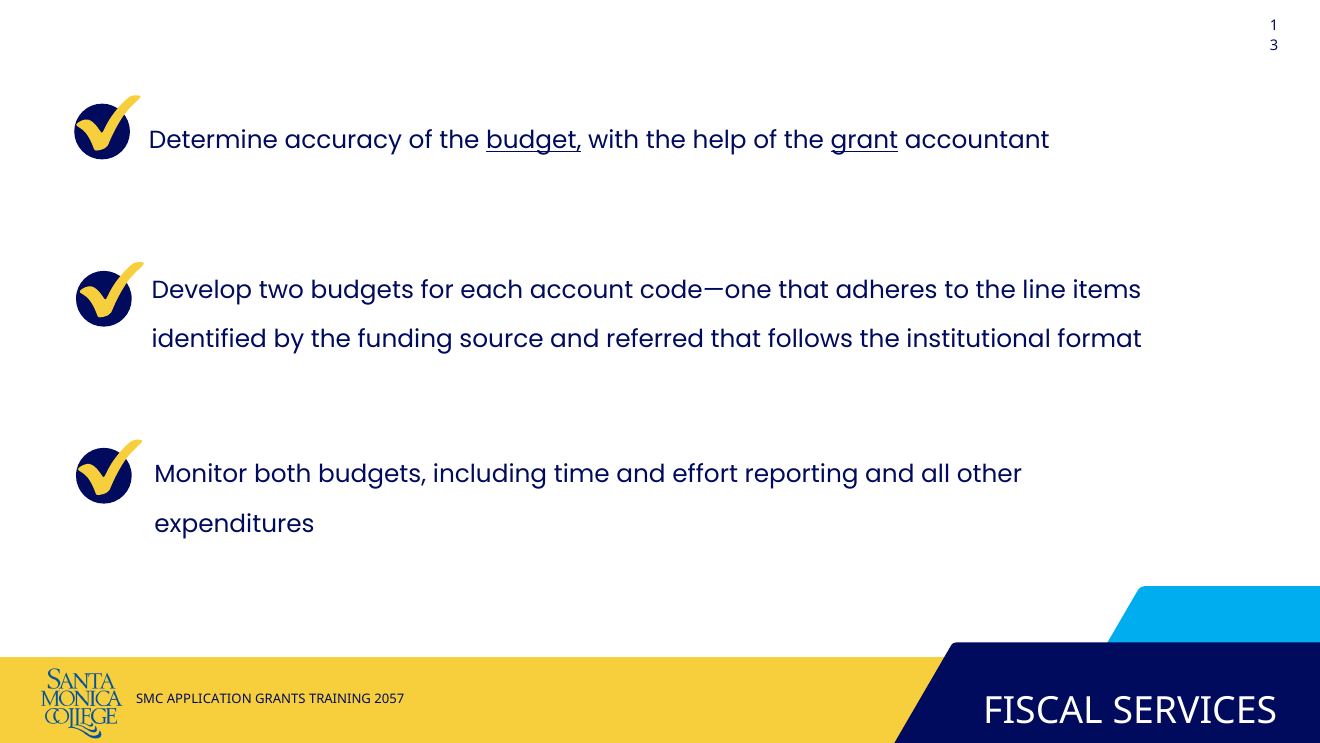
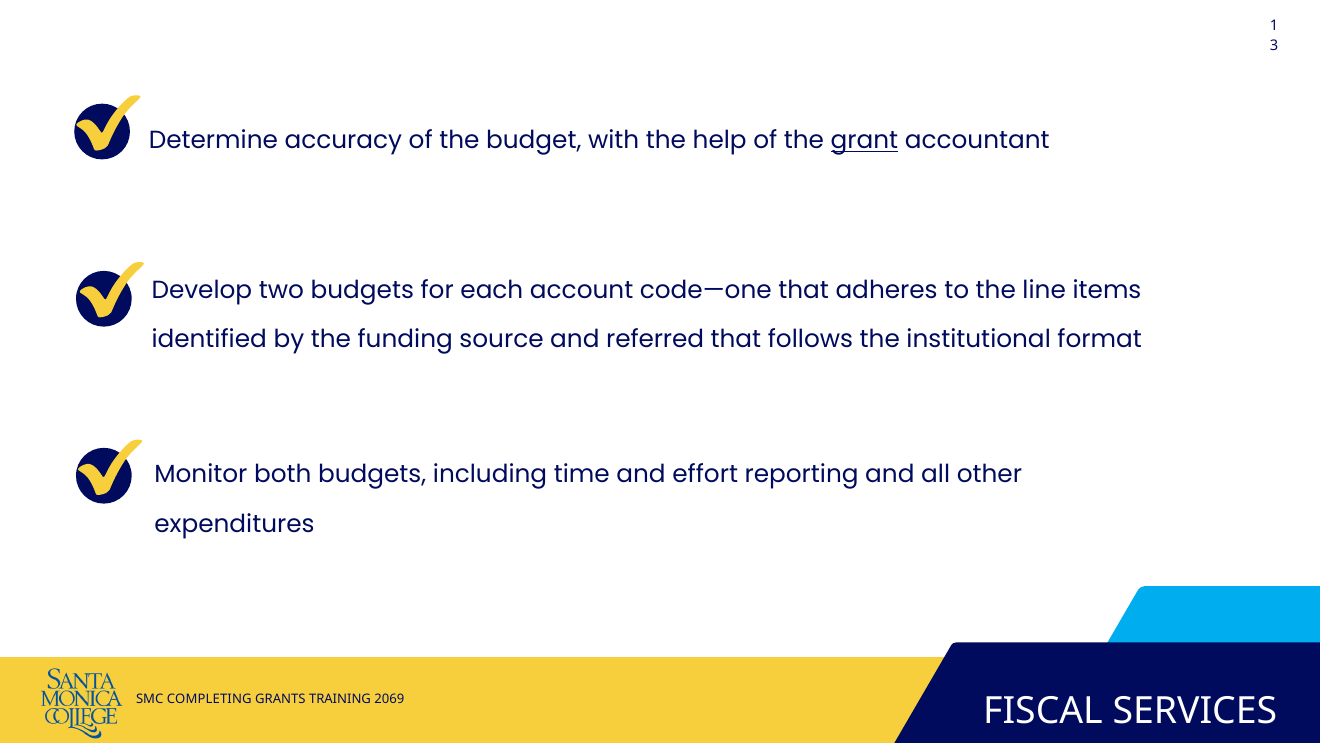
budget underline: present -> none
APPLICATION: APPLICATION -> COMPLETING
2057: 2057 -> 2069
